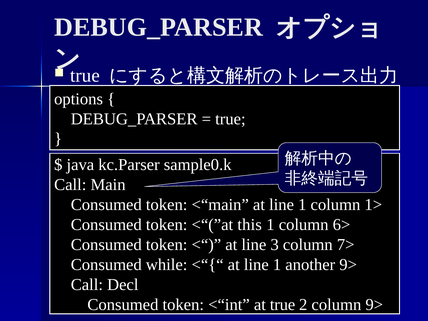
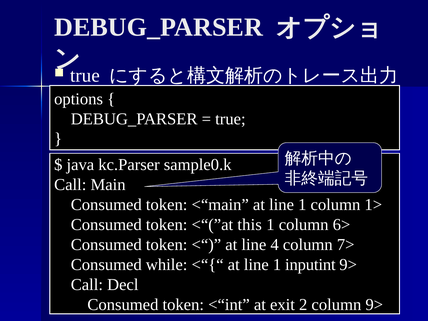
3: 3 -> 4
another: another -> inputint
at true: true -> exit
